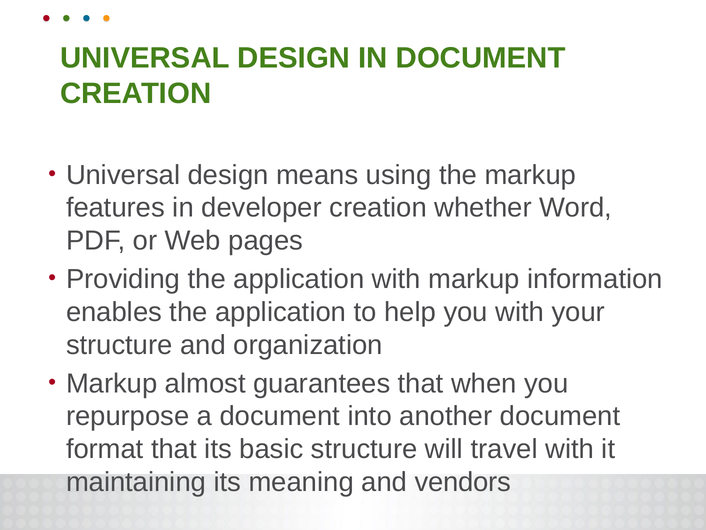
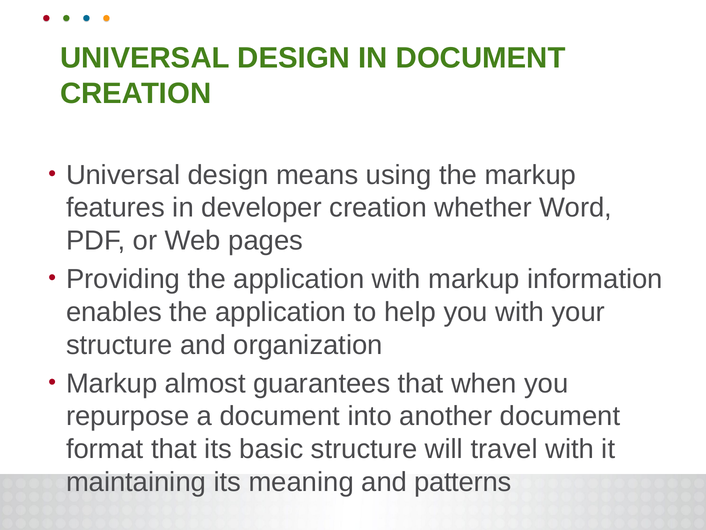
vendors: vendors -> patterns
